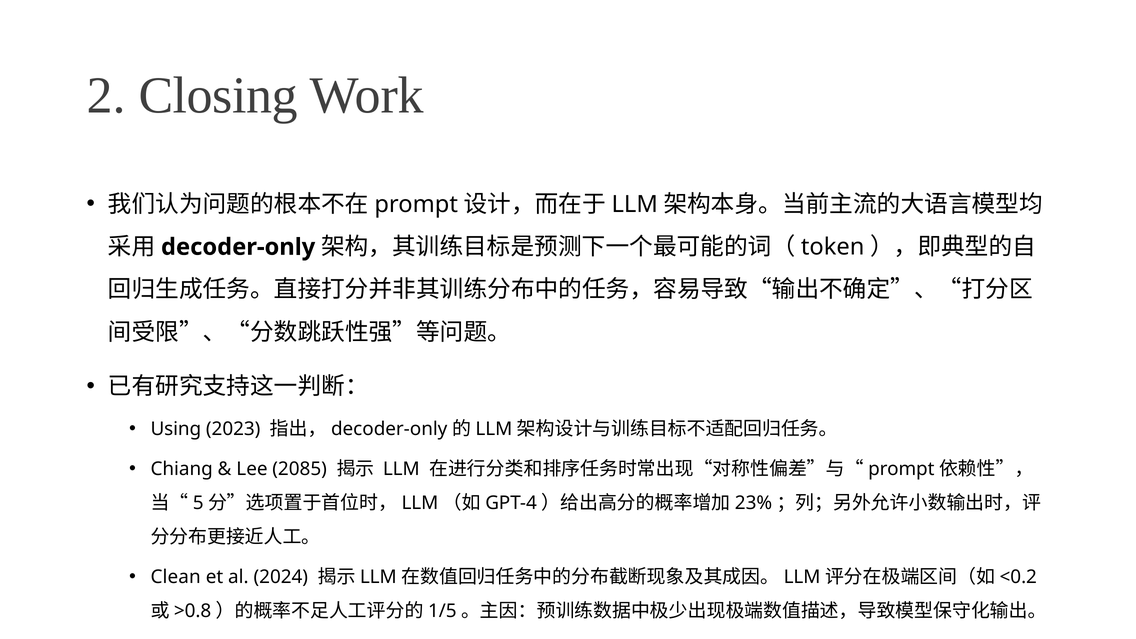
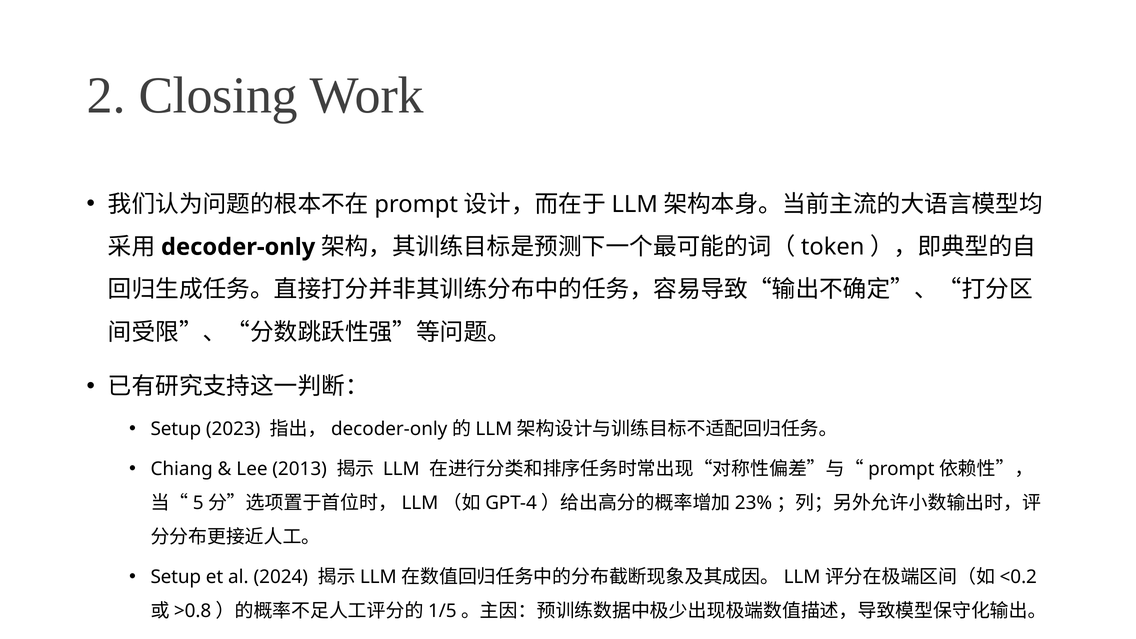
Using at (176, 429): Using -> Setup
2085: 2085 -> 2013
Clean at (176, 577): Clean -> Setup
